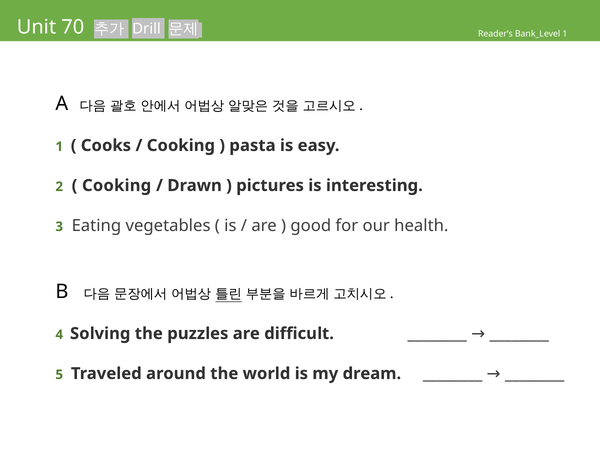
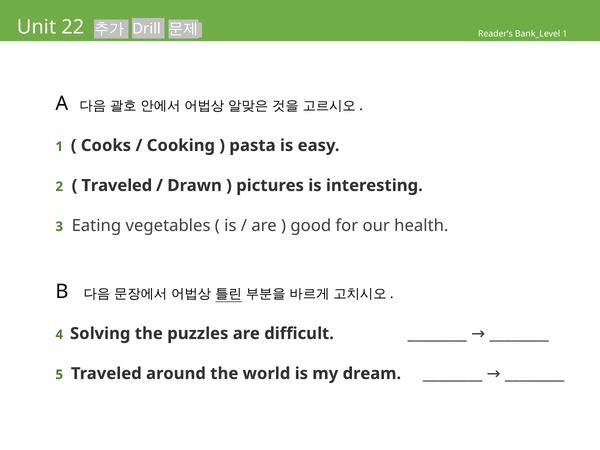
70: 70 -> 22
Cooking at (117, 186): Cooking -> Traveled
